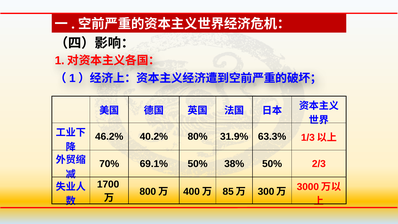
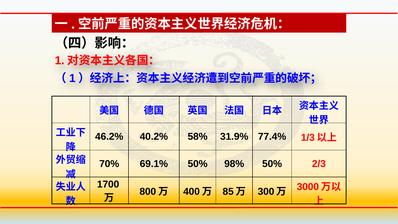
80%: 80% -> 58%
63.3%: 63.3% -> 77.4%
38%: 38% -> 98%
